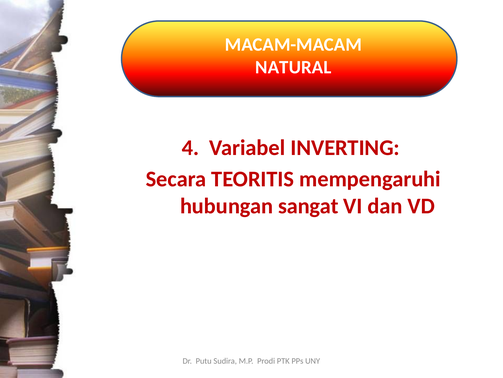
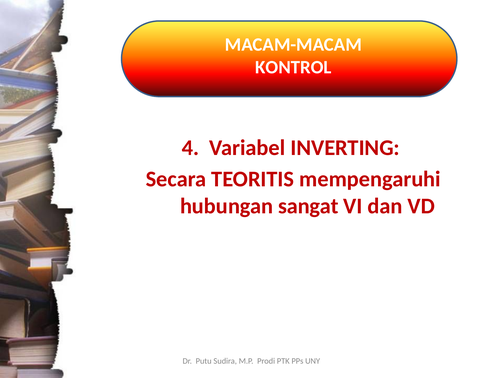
NATURAL: NATURAL -> KONTROL
